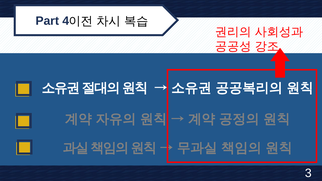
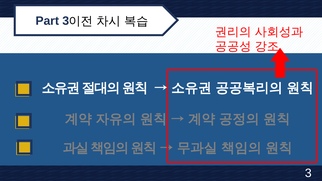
Part 4: 4 -> 3
